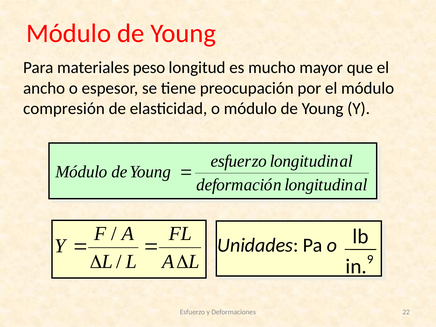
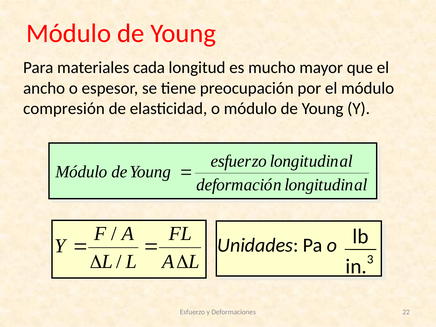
peso: peso -> cada
9: 9 -> 3
